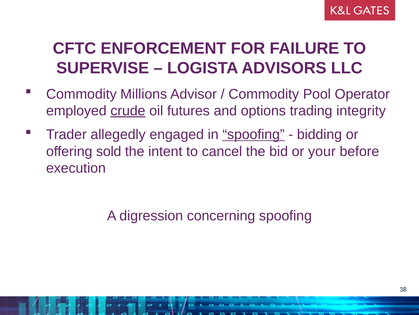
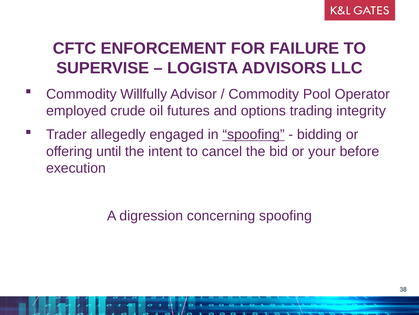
Millions: Millions -> Willfully
crude underline: present -> none
sold: sold -> until
